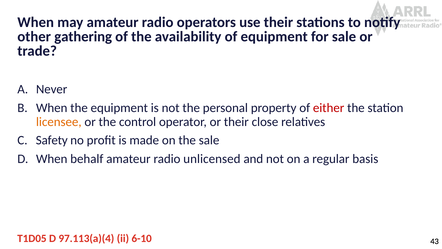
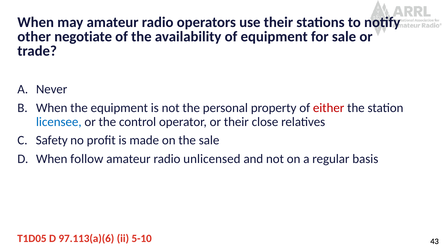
gathering: gathering -> negotiate
licensee colour: orange -> blue
behalf: behalf -> follow
97.113(a)(4: 97.113(a)(4 -> 97.113(a)(6
6-10: 6-10 -> 5-10
